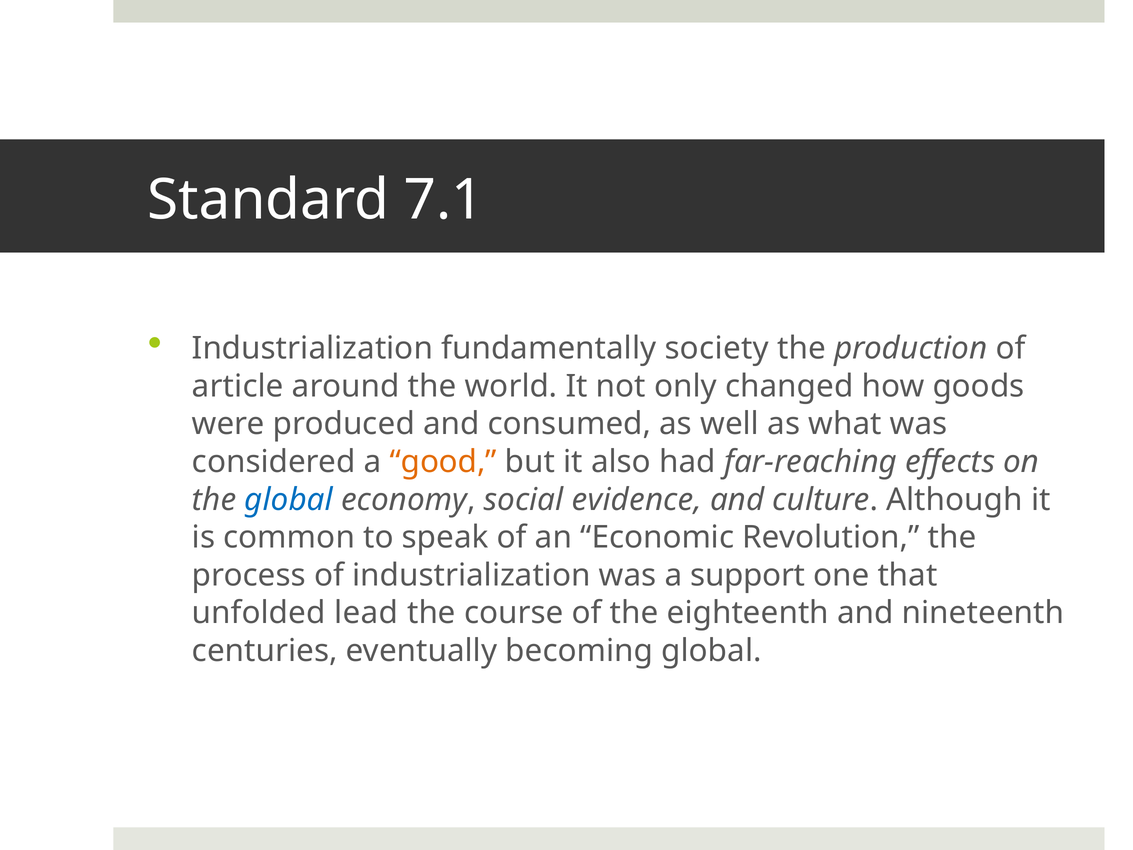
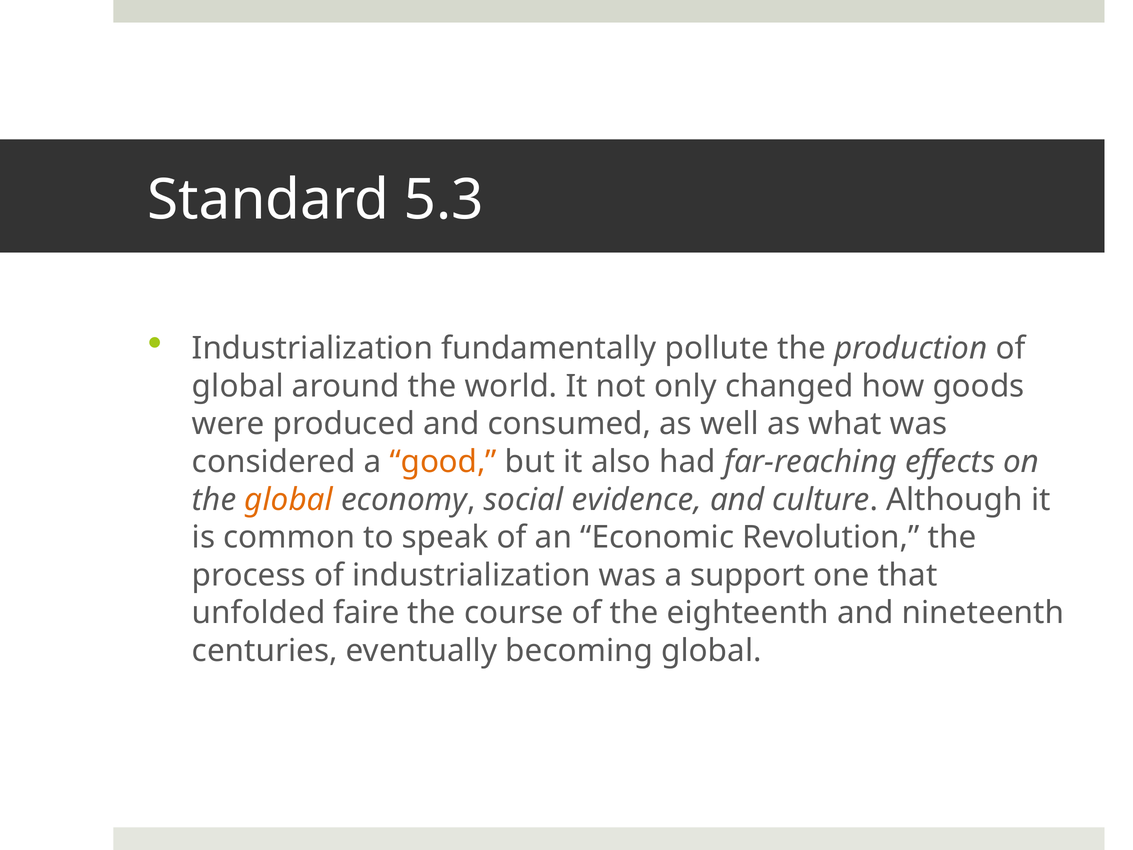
7.1: 7.1 -> 5.3
society: society -> pollute
article at (238, 386): article -> global
global at (289, 500) colour: blue -> orange
lead: lead -> faire
